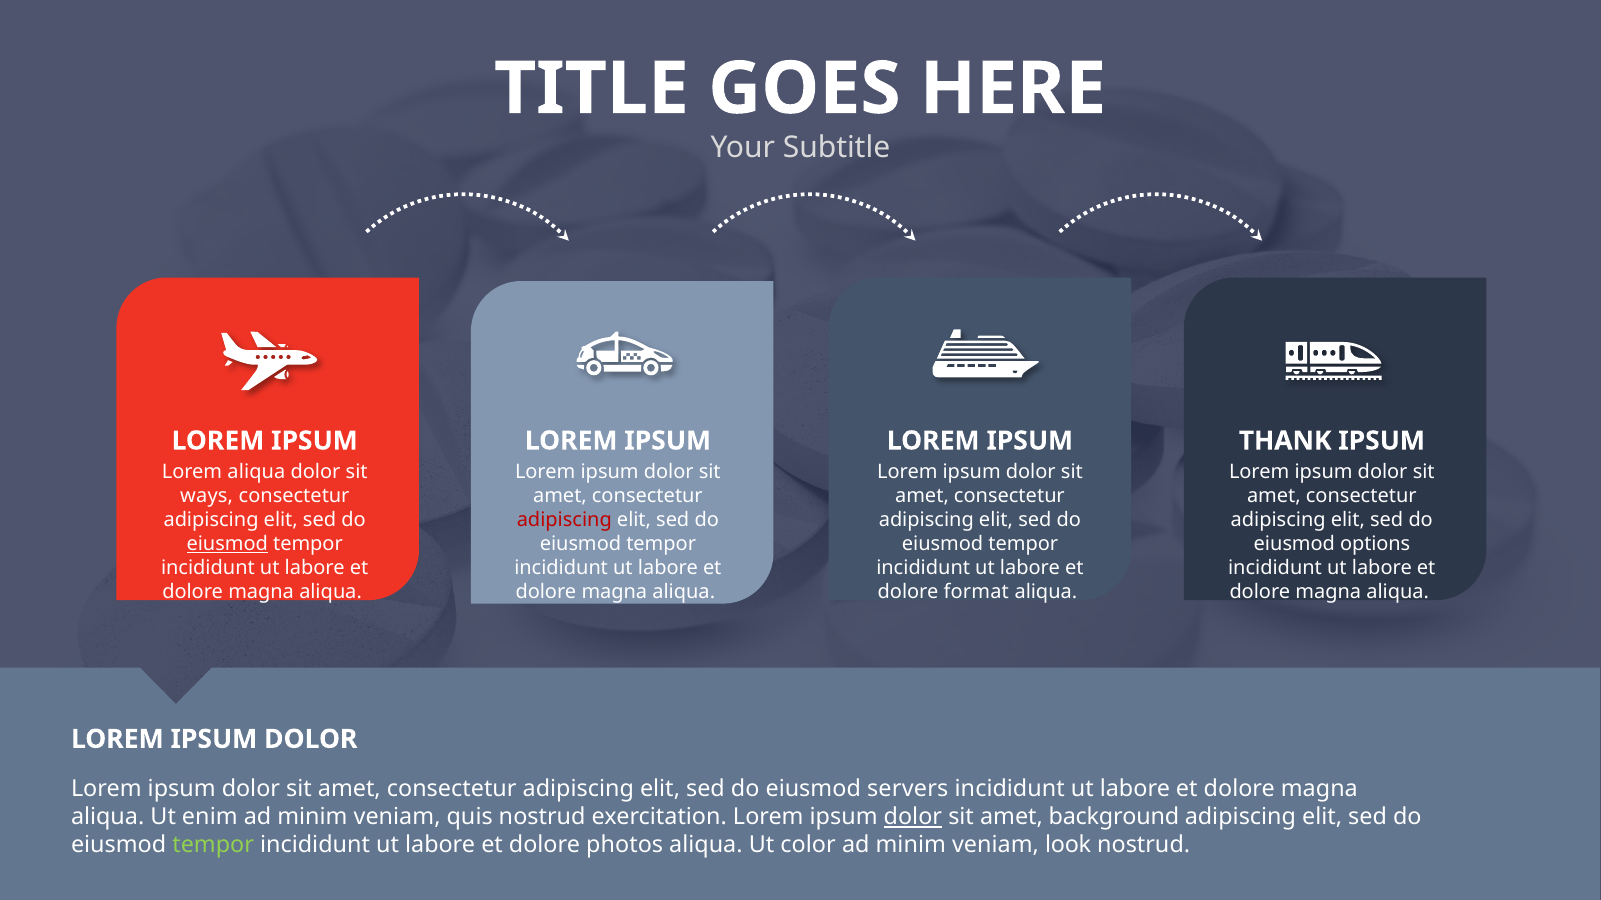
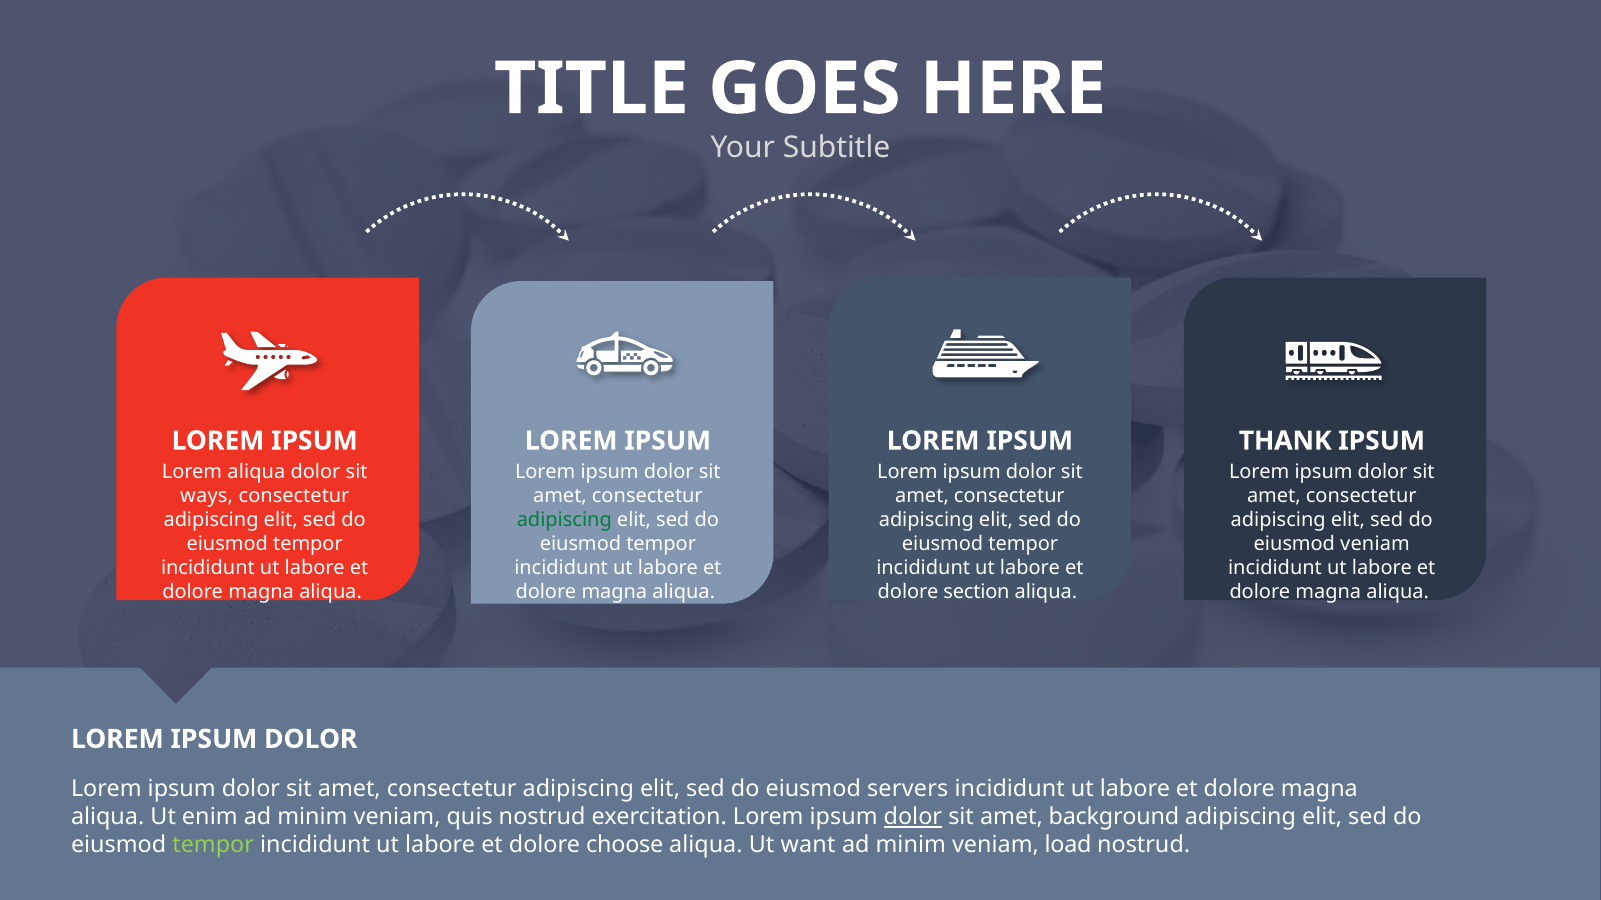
adipiscing at (564, 521) colour: red -> green
eiusmod at (227, 545) underline: present -> none
eiusmod options: options -> veniam
format: format -> section
photos: photos -> choose
color: color -> want
look: look -> load
